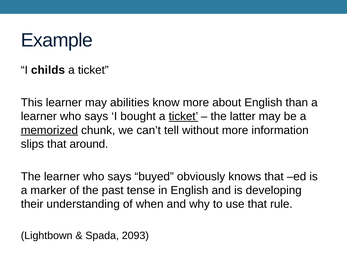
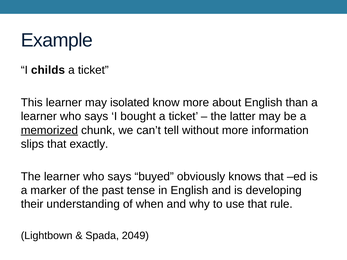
abilities: abilities -> isolated
ticket at (183, 116) underline: present -> none
around: around -> exactly
2093: 2093 -> 2049
